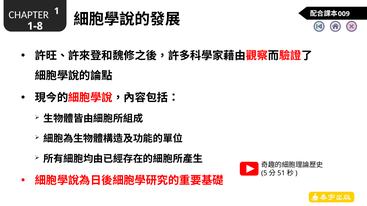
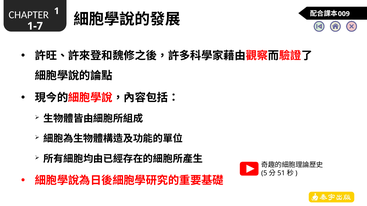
1-8: 1-8 -> 1-7
